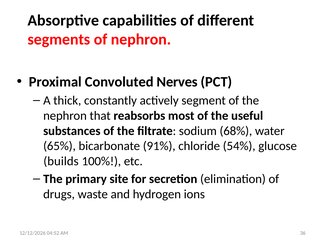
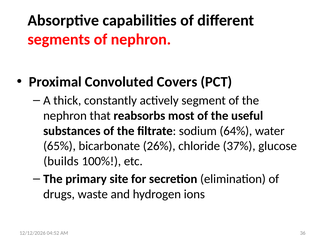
Nerves: Nerves -> Covers
68%: 68% -> 64%
91%: 91% -> 26%
54%: 54% -> 37%
